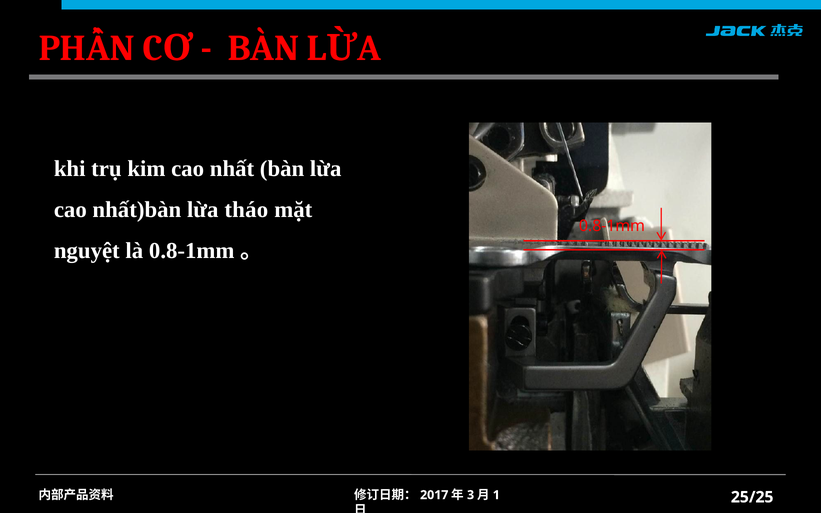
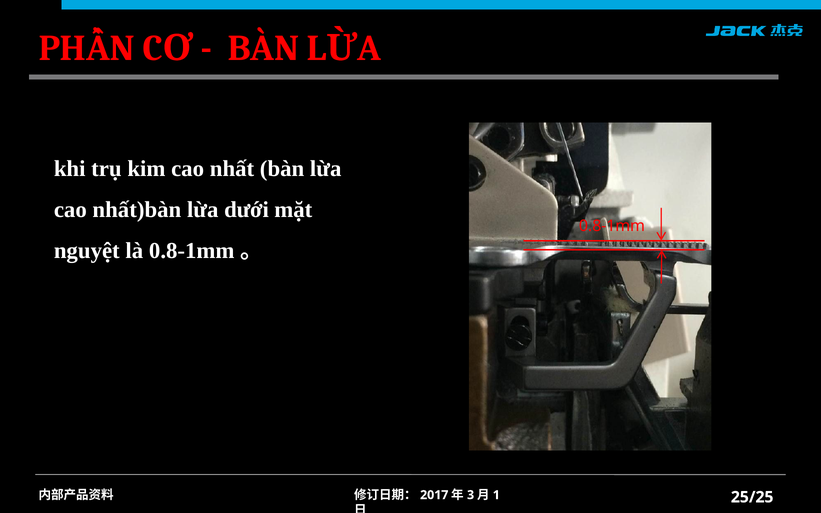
tháo: tháo -> dưới
